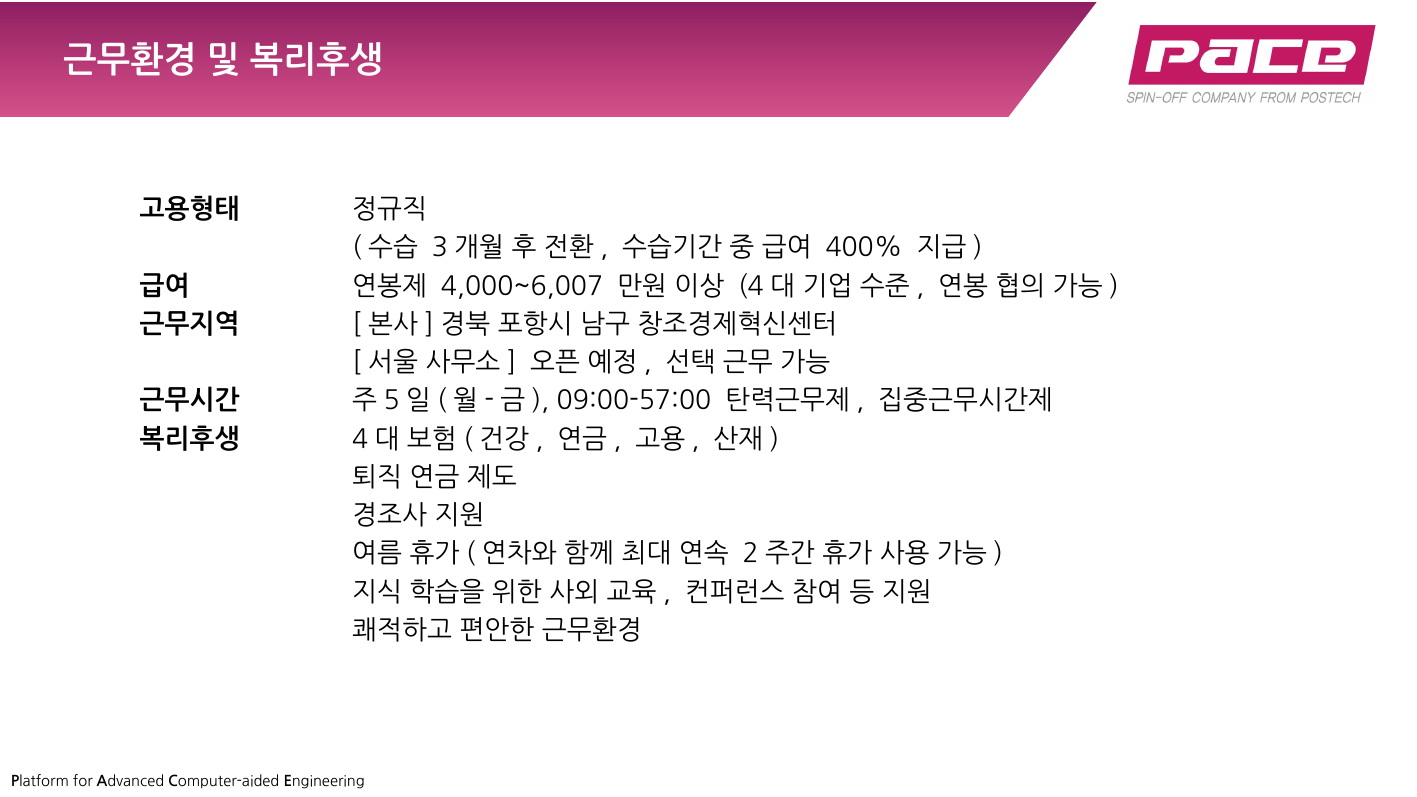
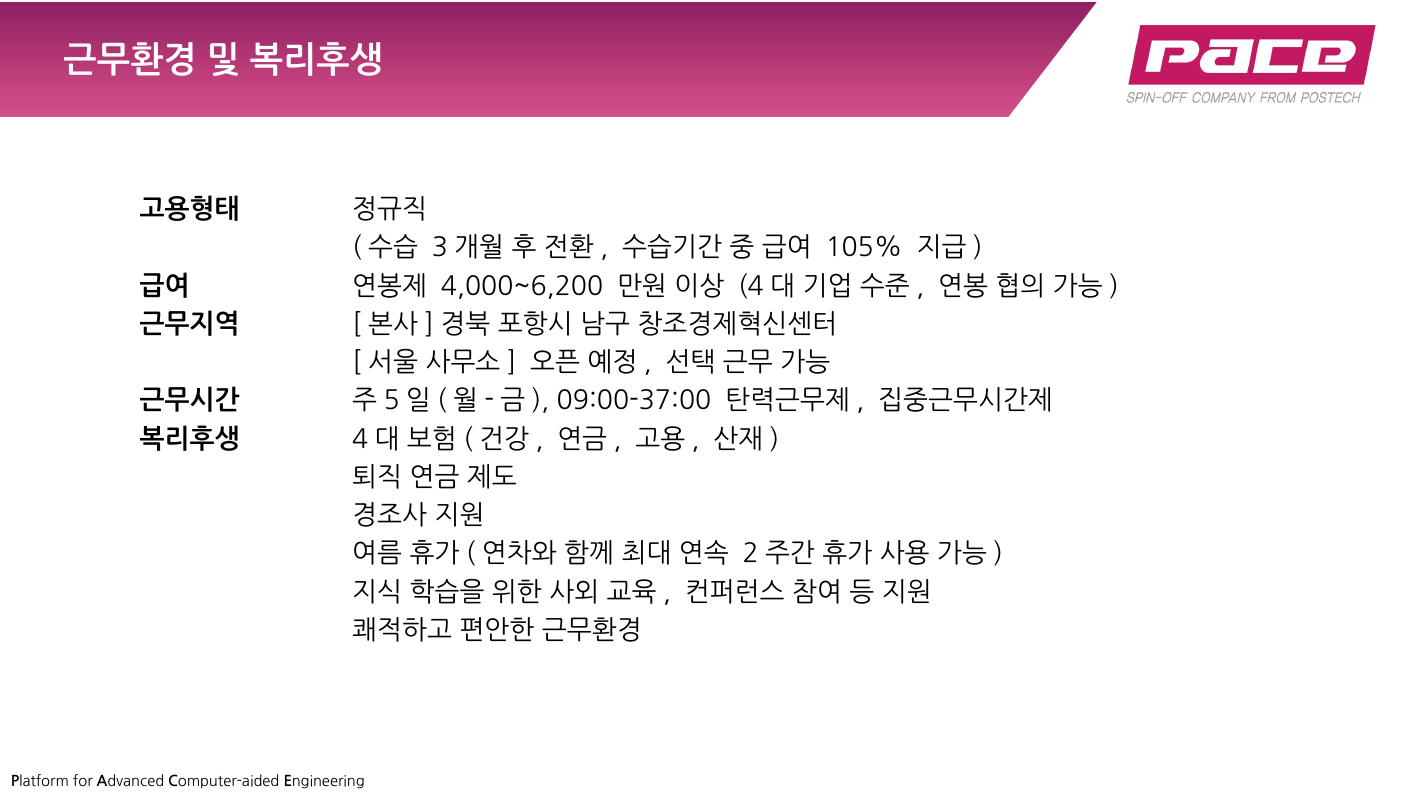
400%: 400% -> 105%
4,000~6,007: 4,000~6,007 -> 4,000~6,200
09:00-57:00: 09:00-57:00 -> 09:00-37:00
